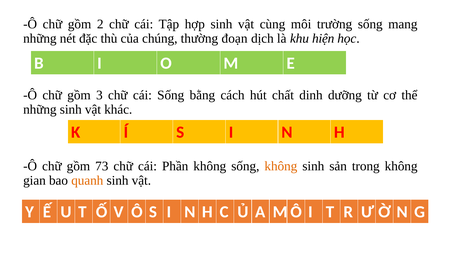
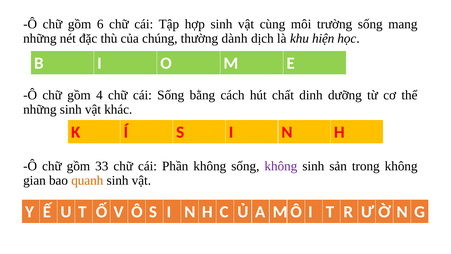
2: 2 -> 6
đoạn: đoạn -> dành
3: 3 -> 4
73: 73 -> 33
không at (281, 166) colour: orange -> purple
